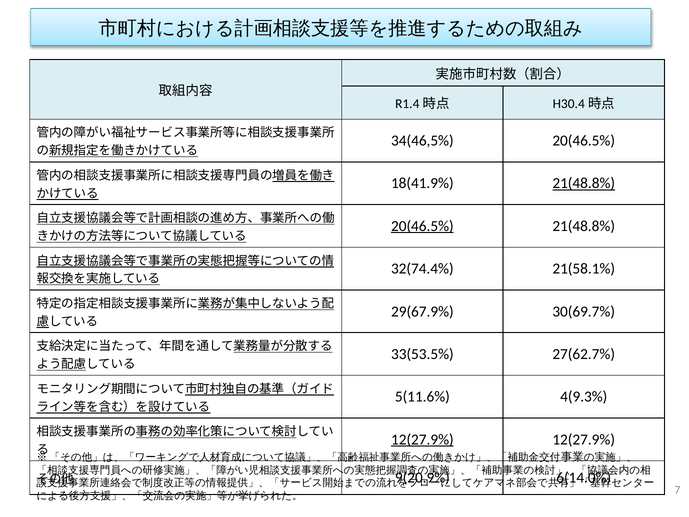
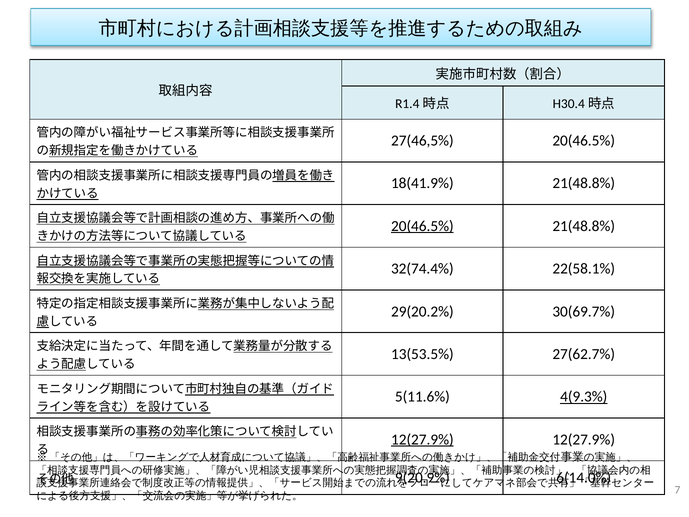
34(46,5%: 34(46,5% -> 27(46,5%
21(48.8% at (584, 183) underline: present -> none
21(58.1%: 21(58.1% -> 22(58.1%
29(67.9%: 29(67.9% -> 29(20.2%
33(53.5%: 33(53.5% -> 13(53.5%
4(9.3% underline: none -> present
